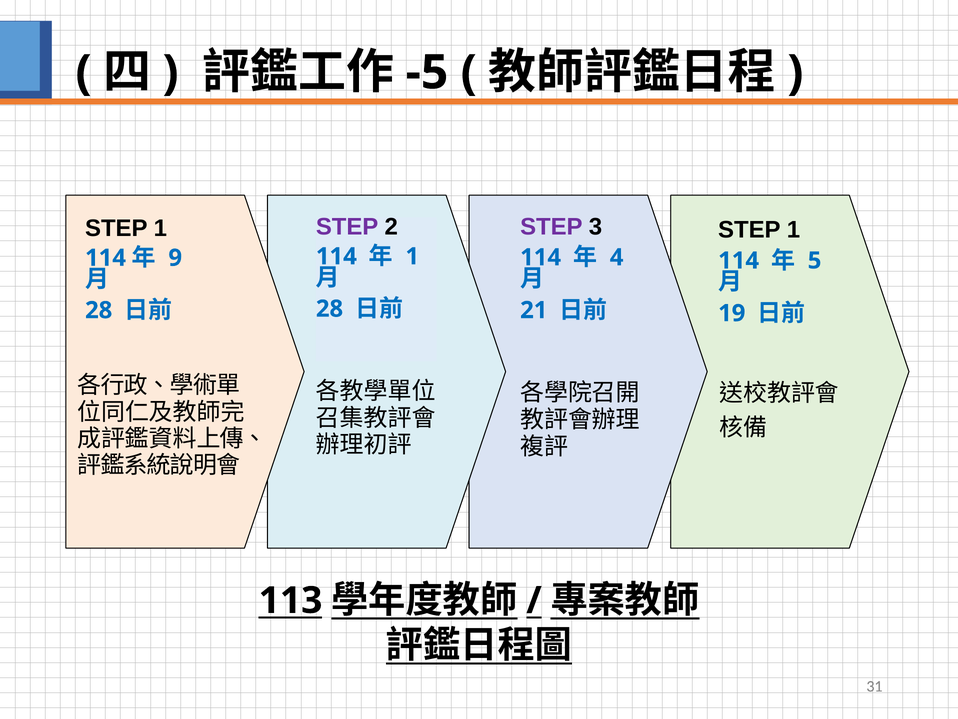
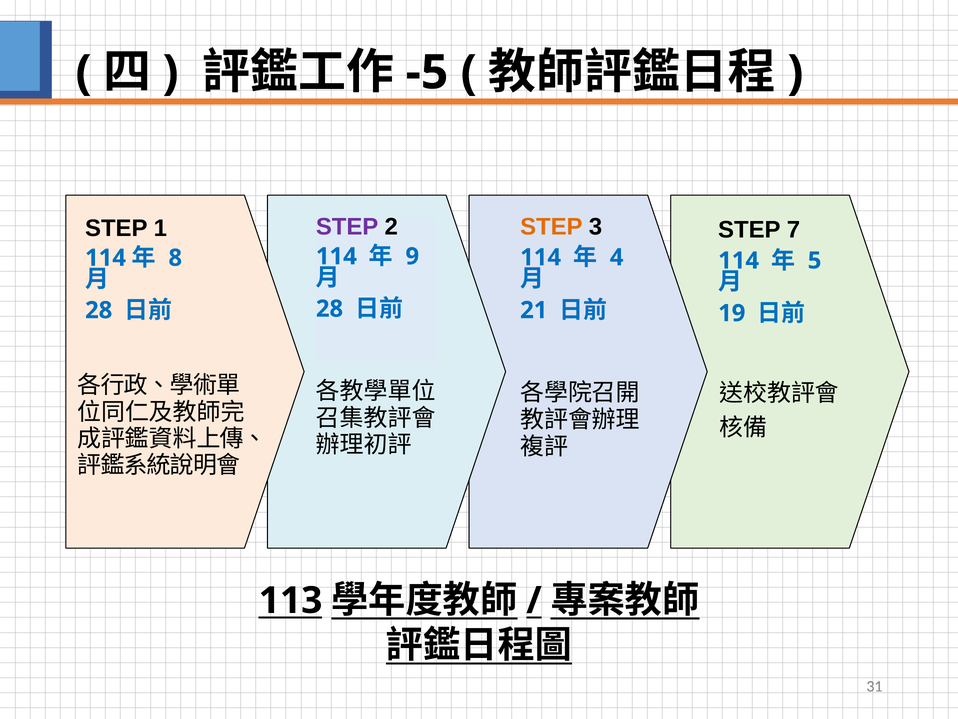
STEP at (551, 227) colour: purple -> orange
1 at (793, 230): 1 -> 7
1 at (412, 256): 1 -> 9
9: 9 -> 8
